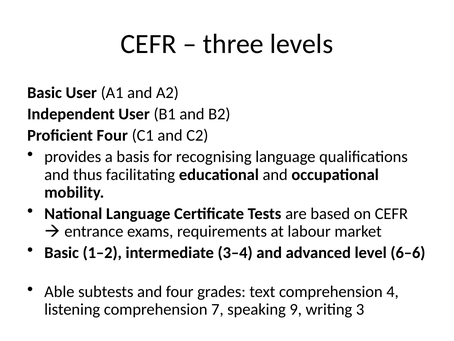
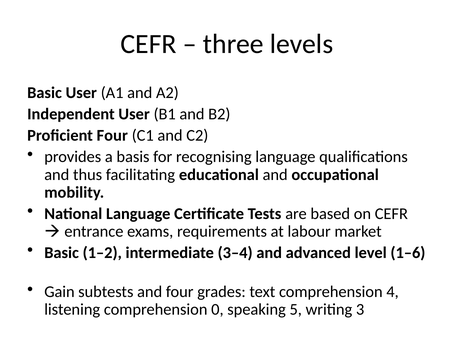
6–6: 6–6 -> 1–6
Able: Able -> Gain
7: 7 -> 0
9: 9 -> 5
